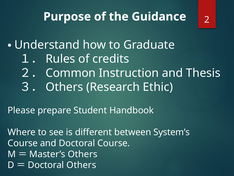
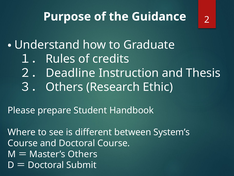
Common: Common -> Deadline
Doctoral Others: Others -> Submit
